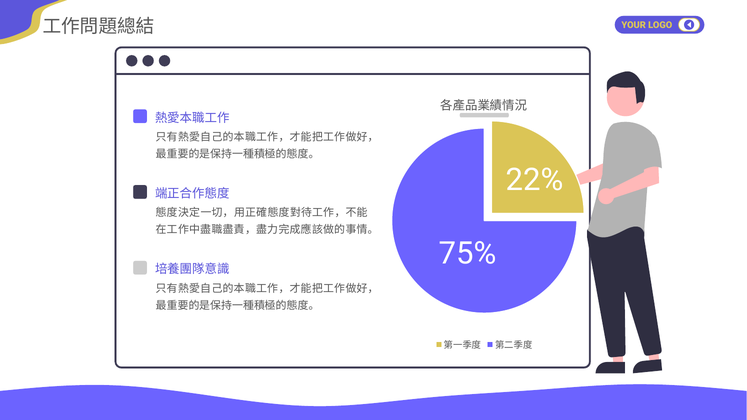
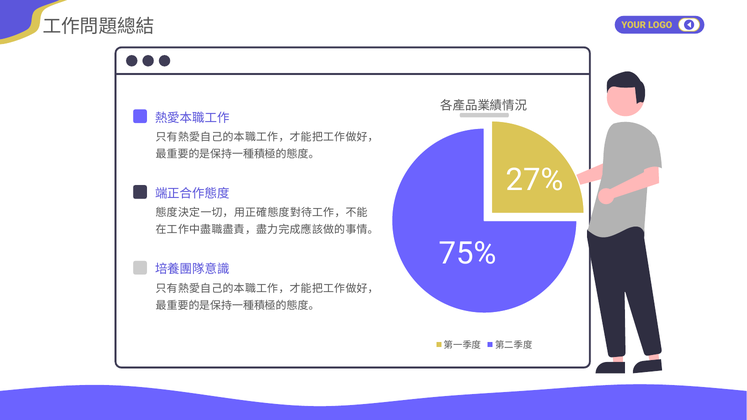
22%: 22% -> 27%
